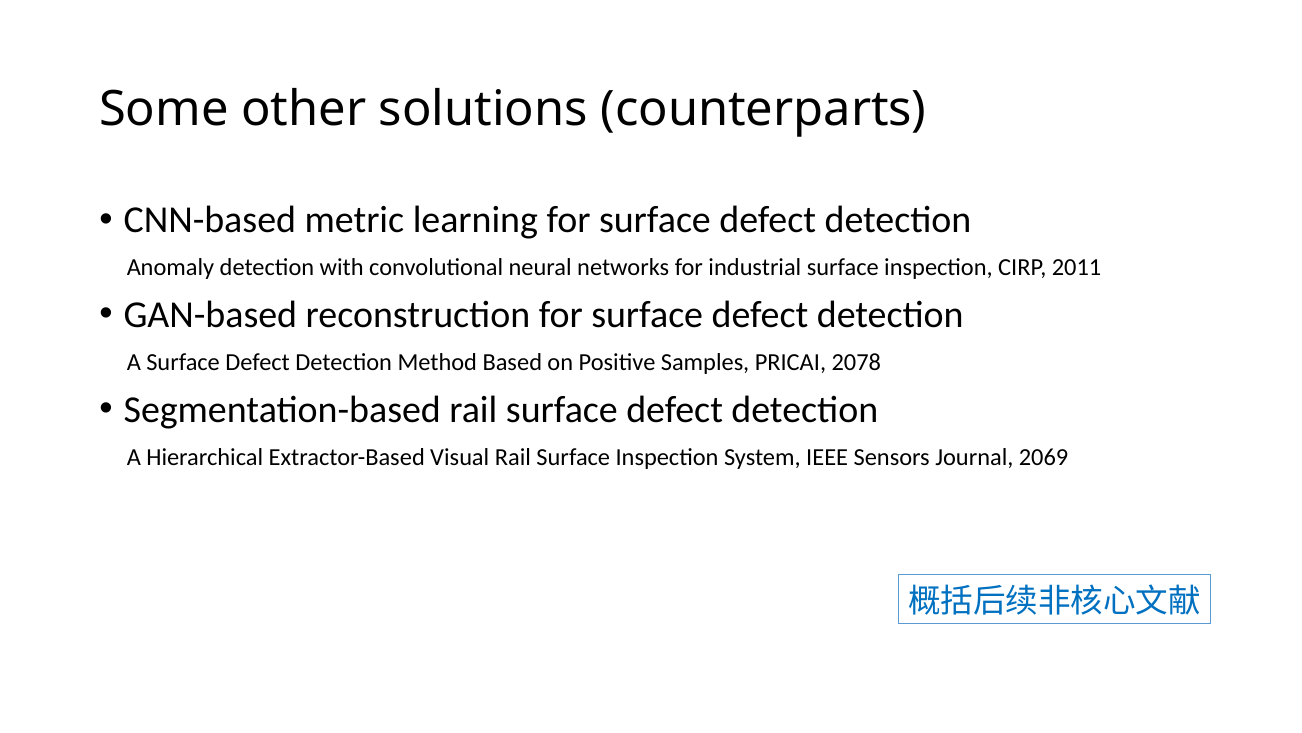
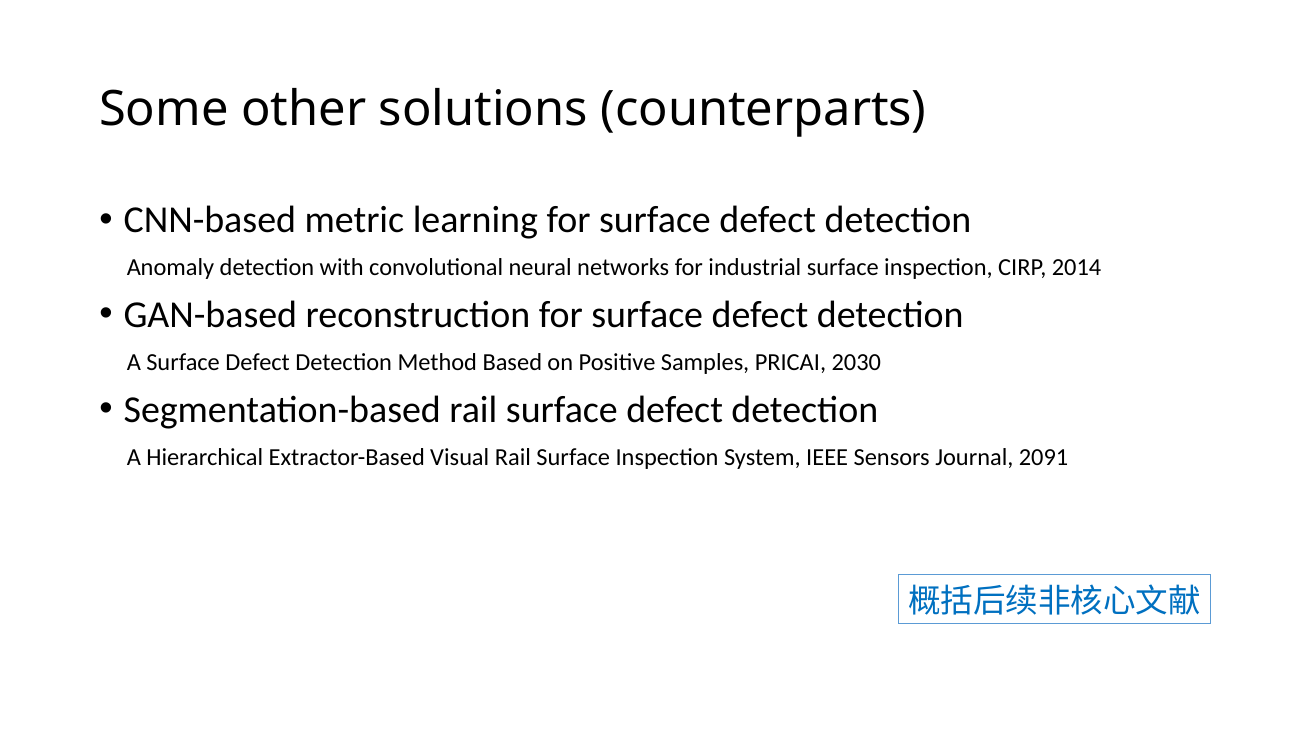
2011: 2011 -> 2014
2078: 2078 -> 2030
2069: 2069 -> 2091
